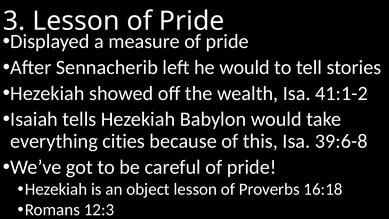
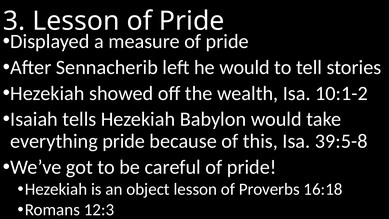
41:1-2: 41:1-2 -> 10:1-2
everything cities: cities -> pride
39:6-8: 39:6-8 -> 39:5-8
